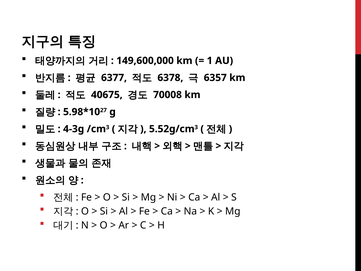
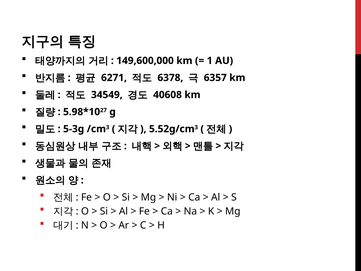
6377: 6377 -> 6271
40675: 40675 -> 34549
70008: 70008 -> 40608
4-3g: 4-3g -> 5-3g
